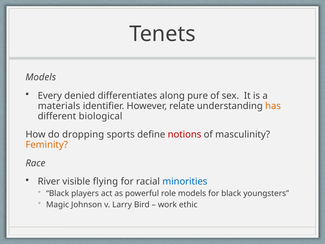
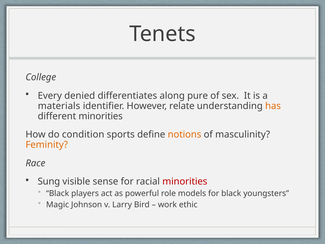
Models at (41, 77): Models -> College
different biological: biological -> minorities
dropping: dropping -> condition
notions colour: red -> orange
River: River -> Sung
flying: flying -> sense
minorities at (185, 181) colour: blue -> red
